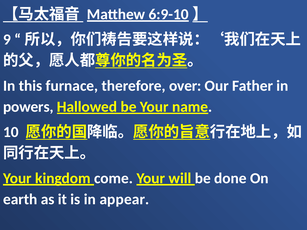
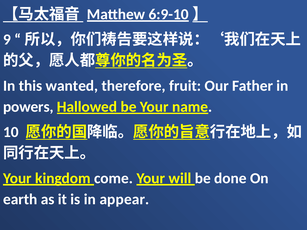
furnace: furnace -> wanted
over: over -> fruit
